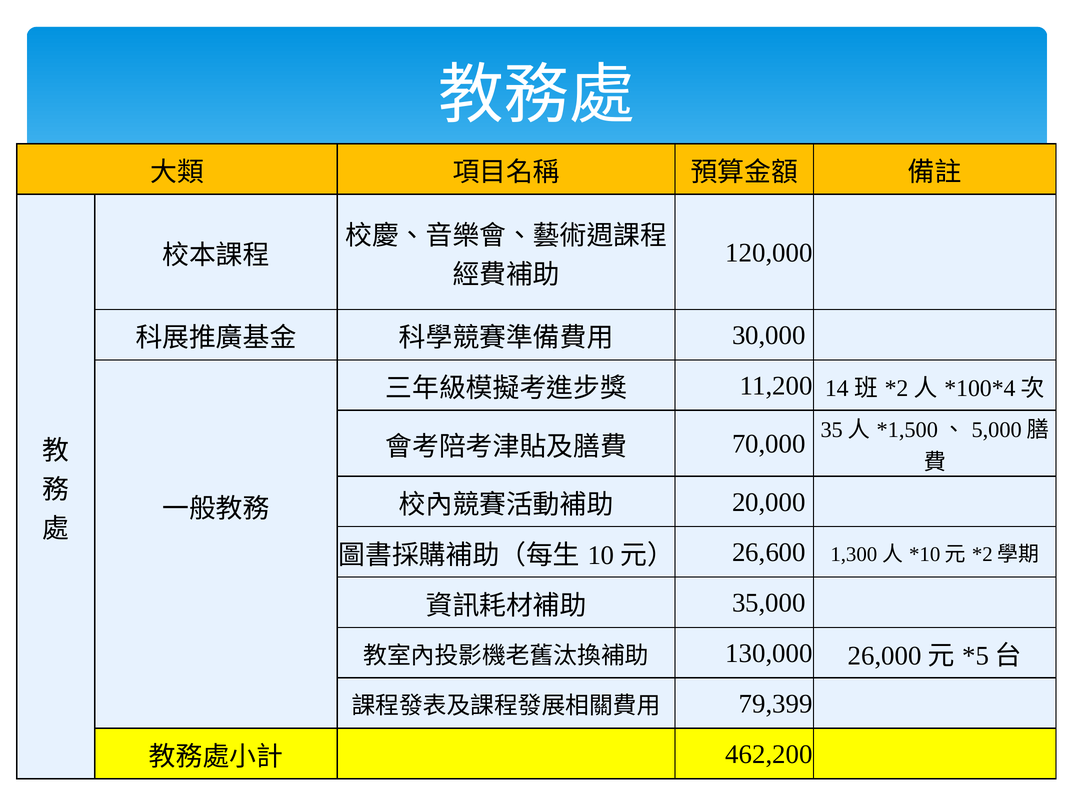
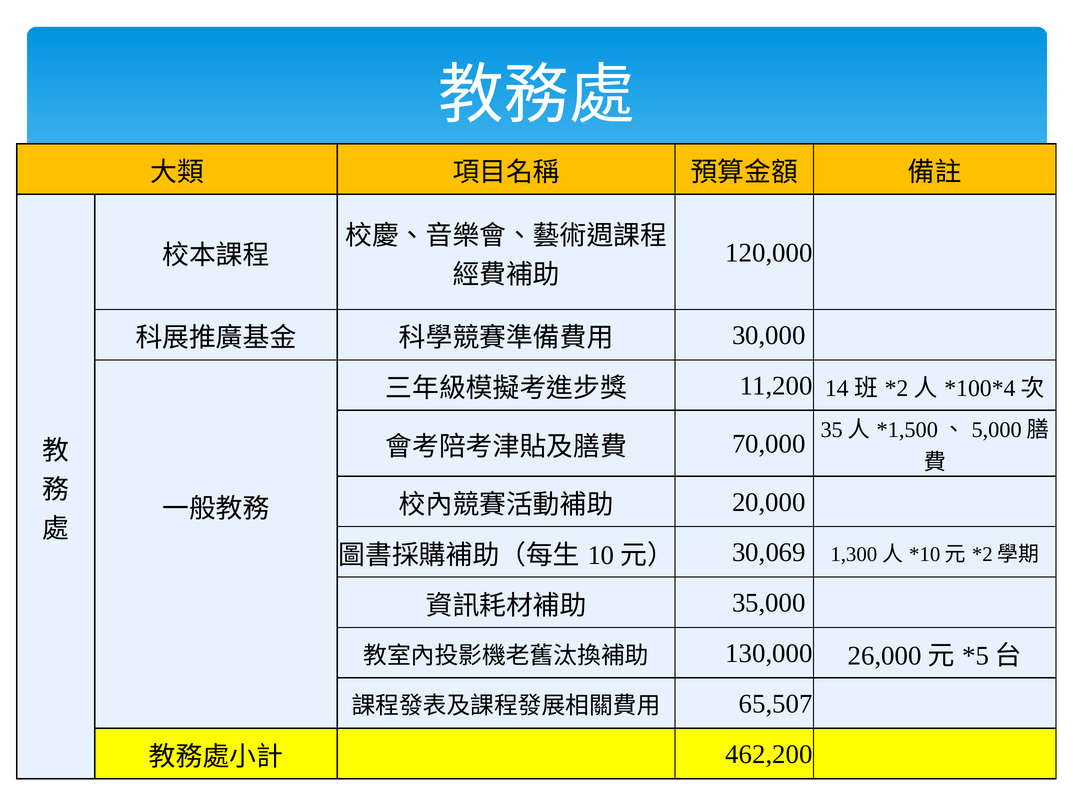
26,600: 26,600 -> 30,069
79,399: 79,399 -> 65,507
